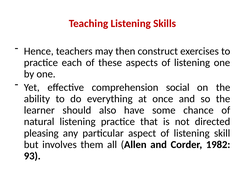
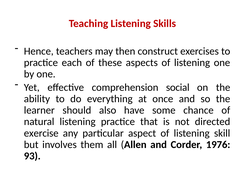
pleasing: pleasing -> exercise
1982: 1982 -> 1976
